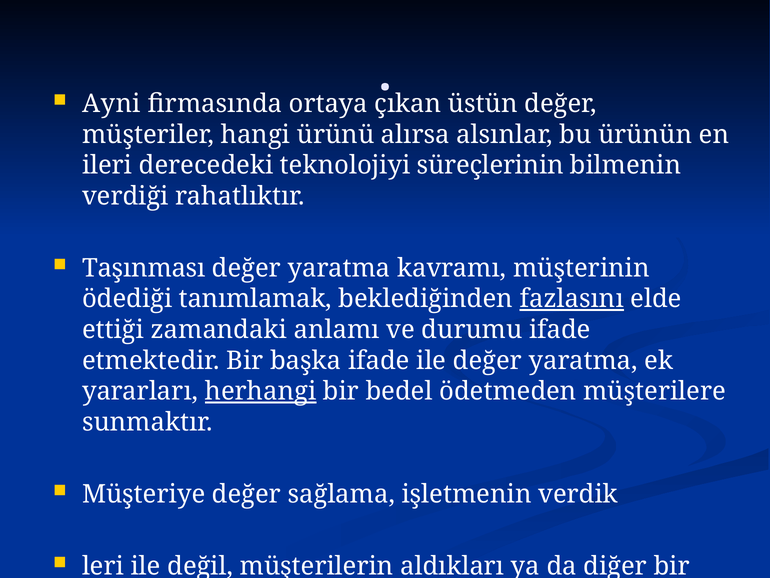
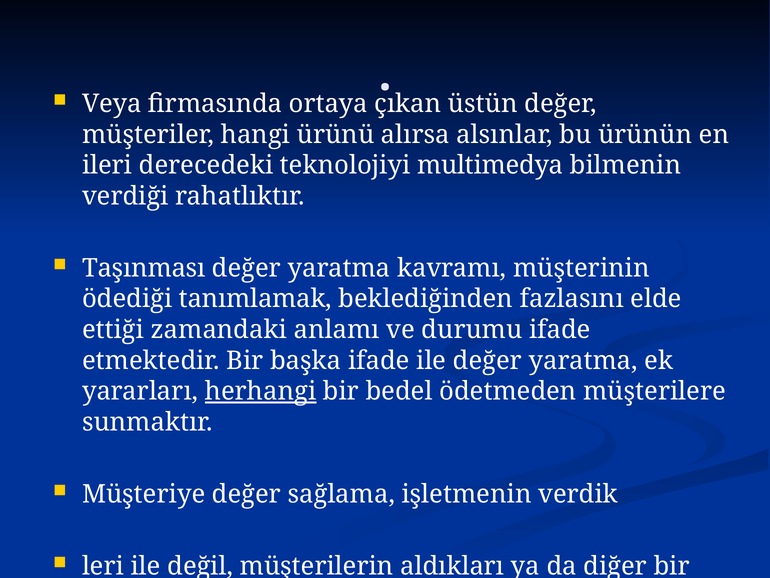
Ayni: Ayni -> Veya
süreçlerinin: süreçlerinin -> multimedya
fazlasını underline: present -> none
